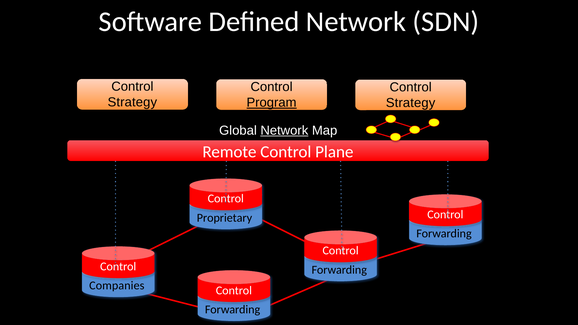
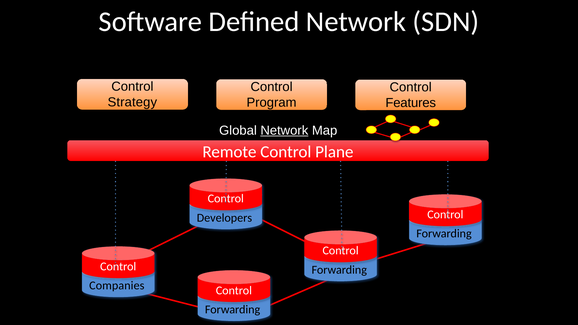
Program underline: present -> none
Strategy at (411, 103): Strategy -> Features
Proprietary: Proprietary -> Developers
